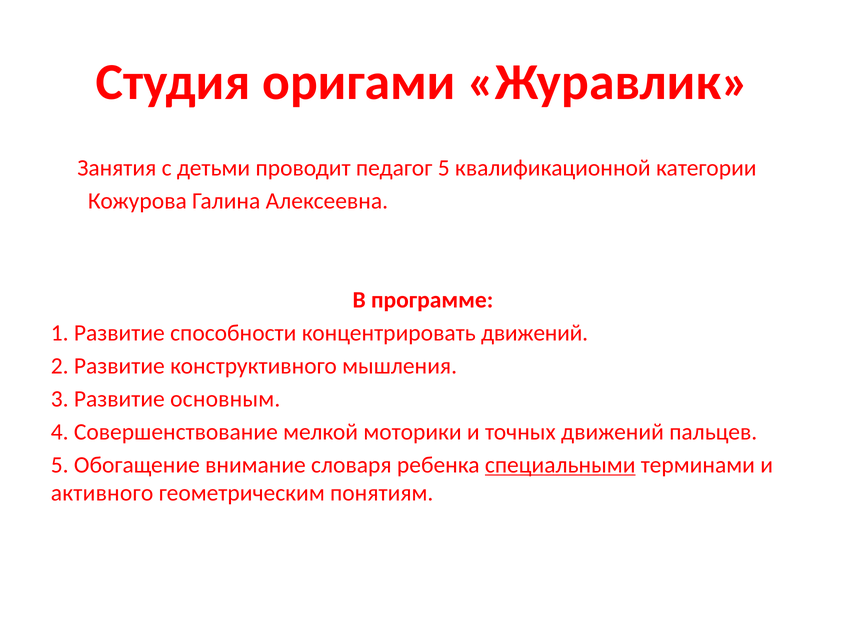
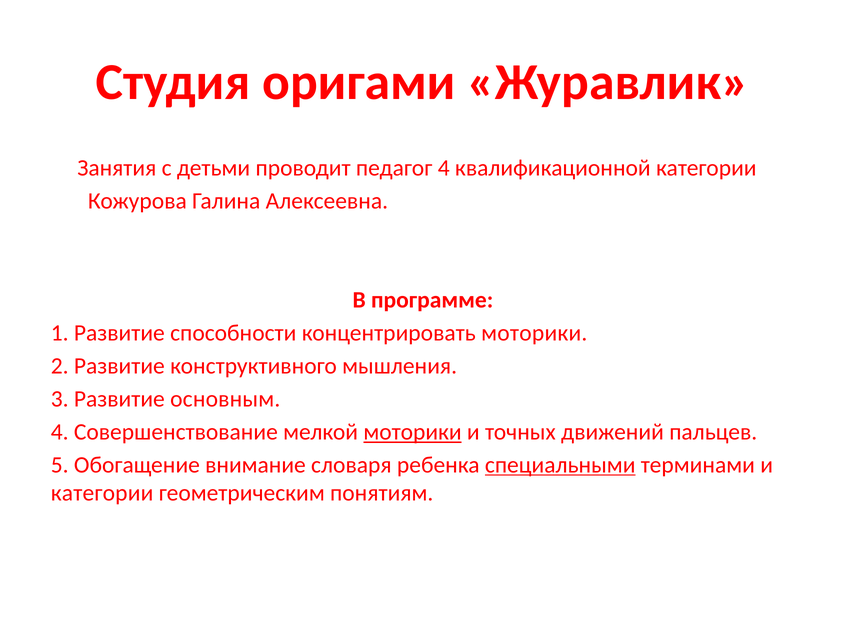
педагог 5: 5 -> 4
концентрировать движений: движений -> моторики
моторики at (413, 432) underline: none -> present
активного at (102, 493): активного -> категории
